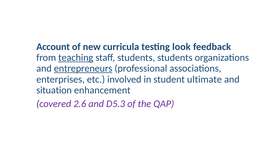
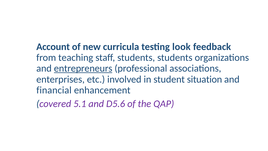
teaching underline: present -> none
ultimate: ultimate -> situation
situation: situation -> financial
2.6: 2.6 -> 5.1
D5.3: D5.3 -> D5.6
